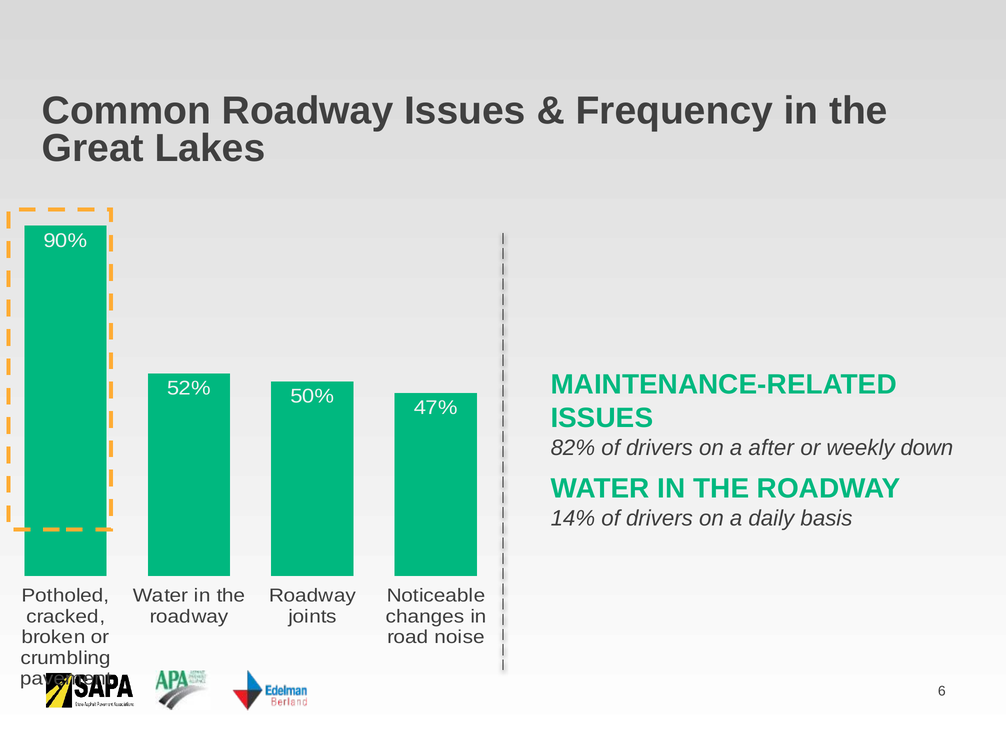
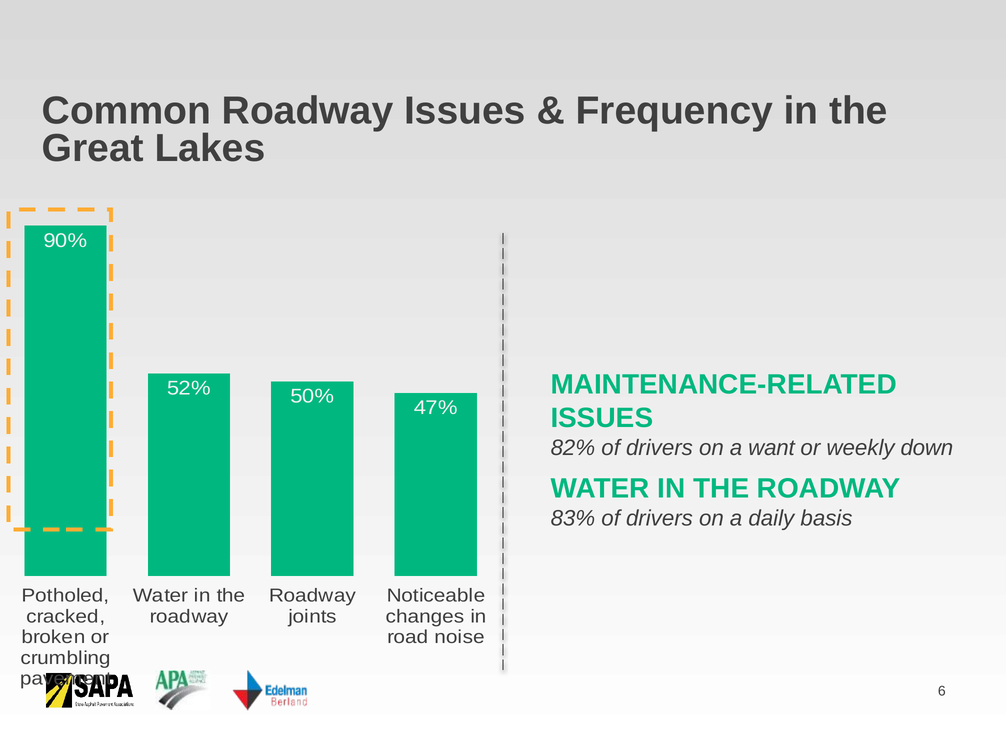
after: after -> want
14%: 14% -> 83%
